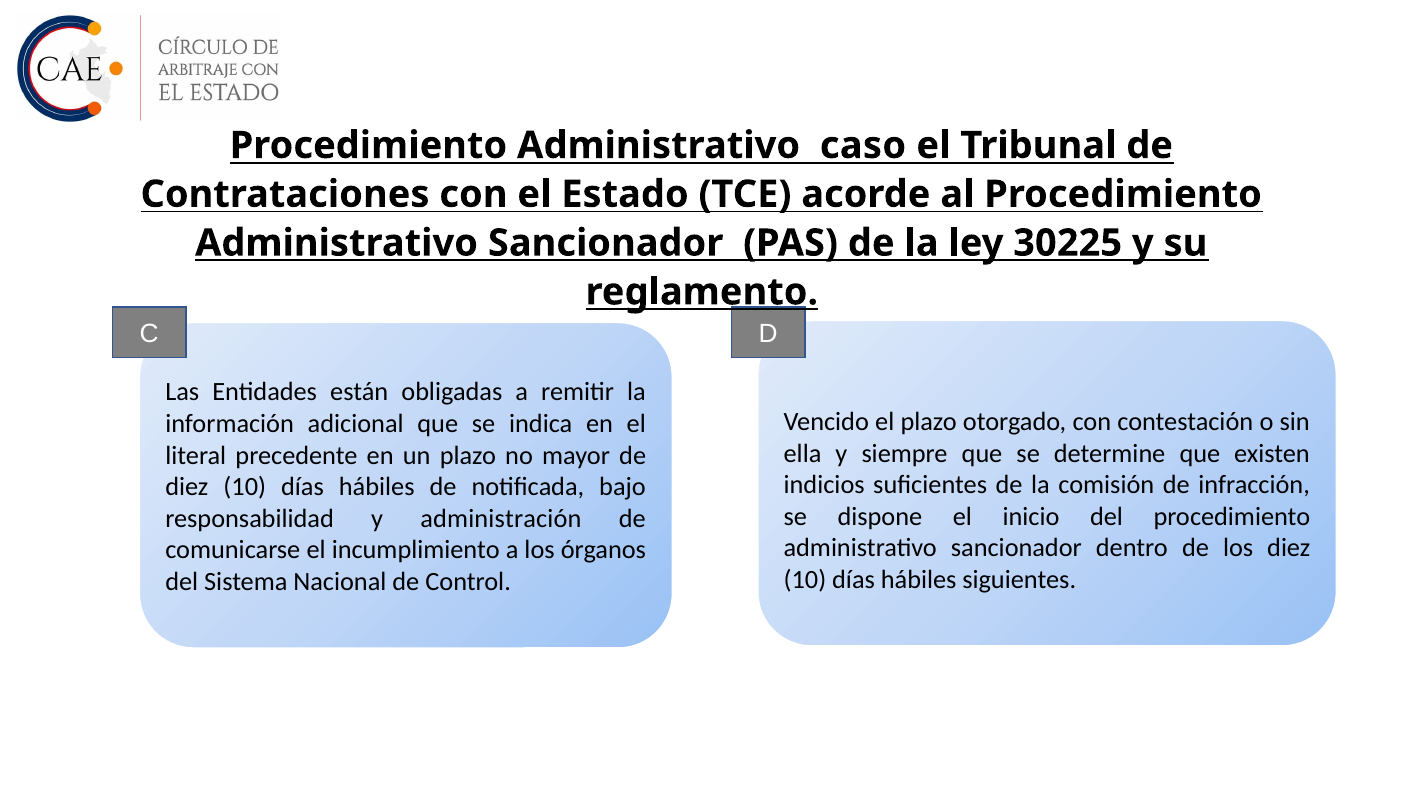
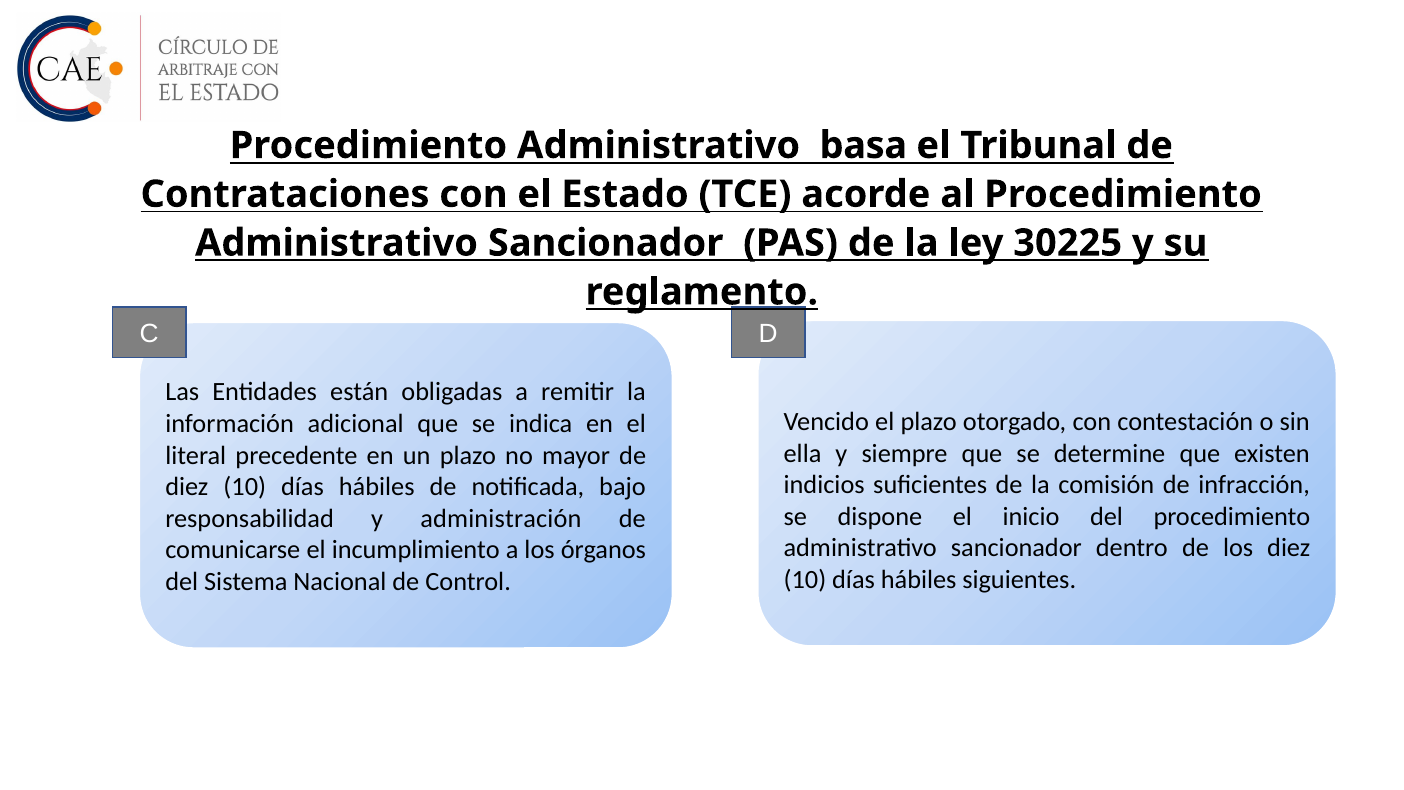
caso: caso -> basa
